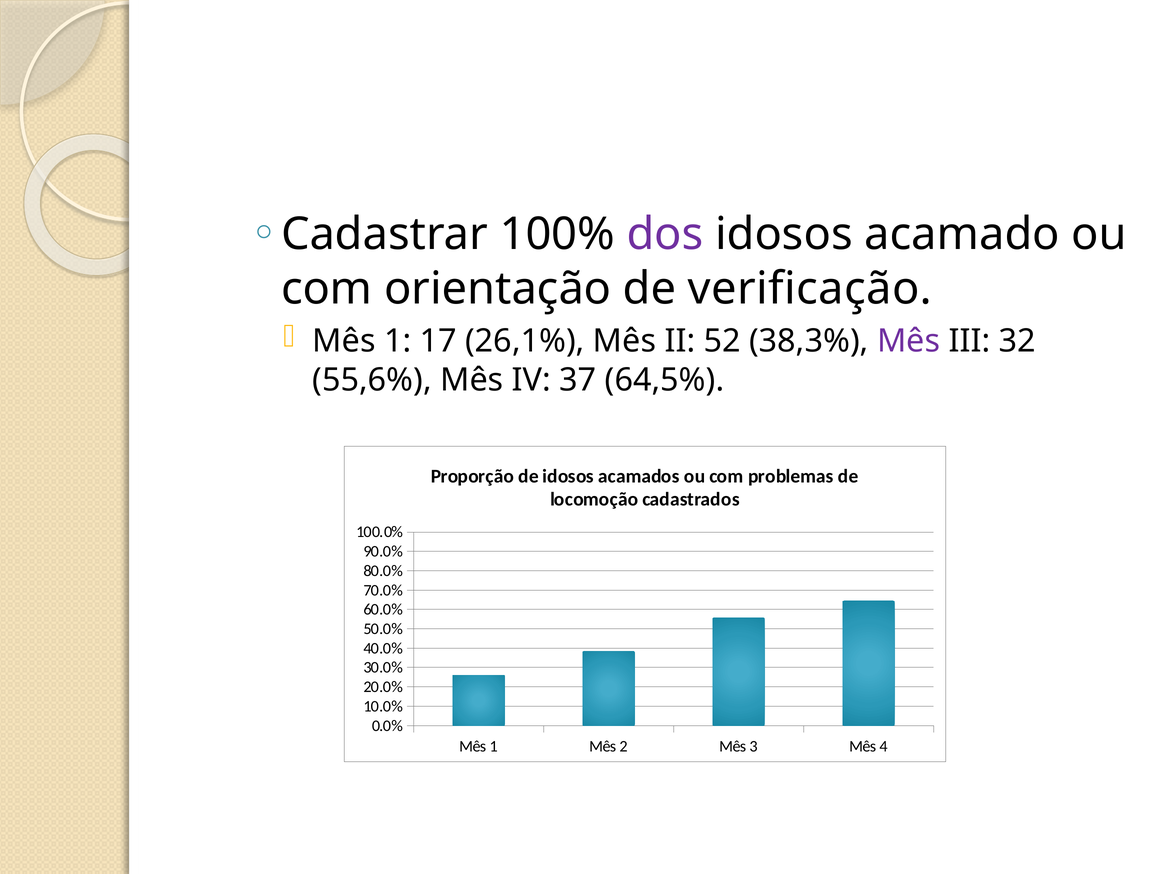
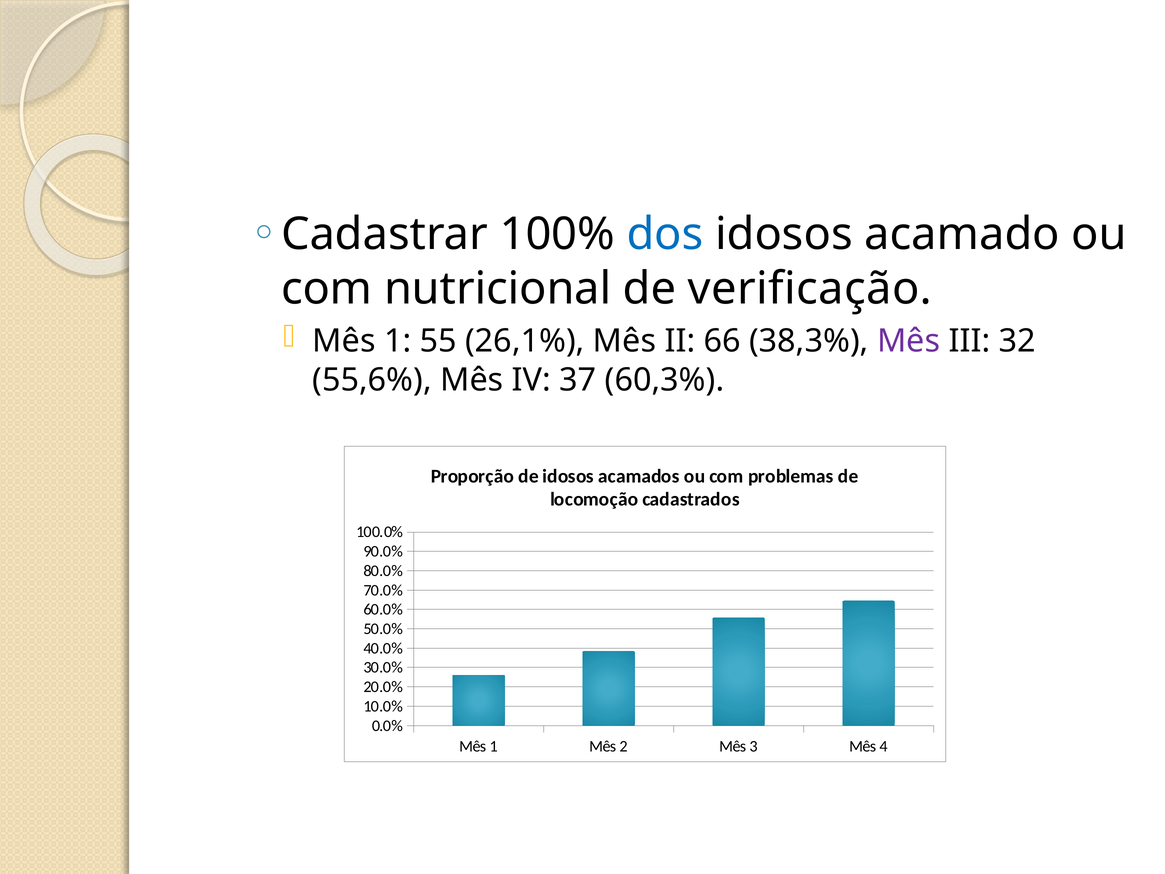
dos colour: purple -> blue
orientação: orientação -> nutricional
17: 17 -> 55
52: 52 -> 66
64,5%: 64,5% -> 60,3%
